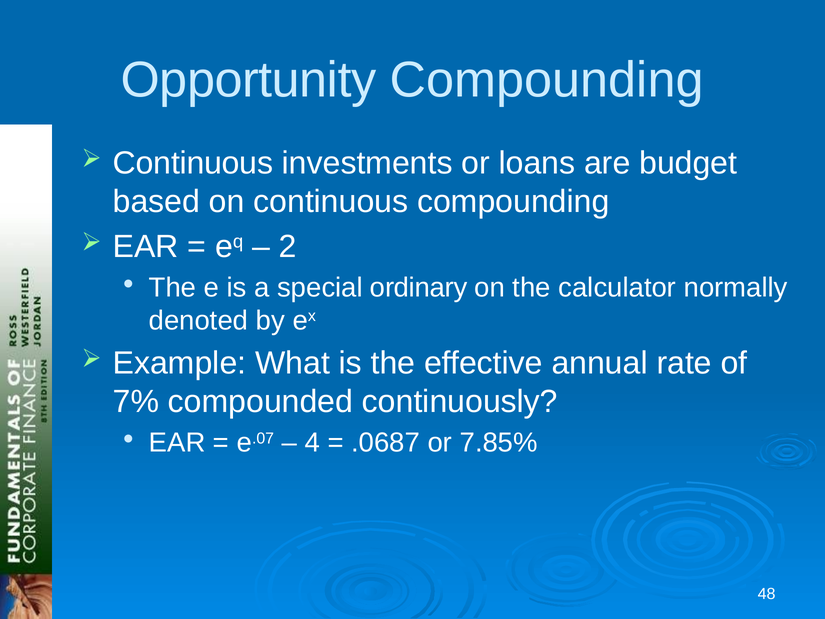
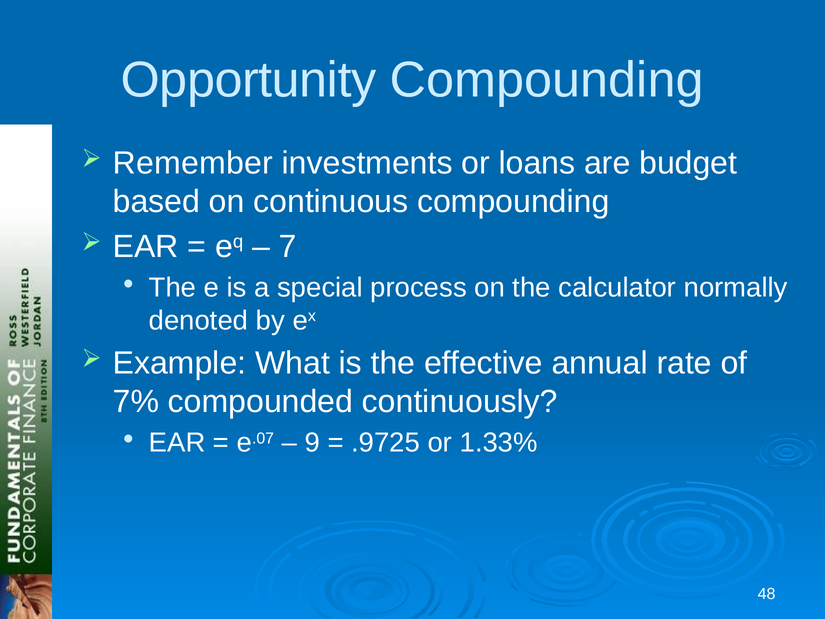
Continuous at (193, 163): Continuous -> Remember
2: 2 -> 7
ordinary: ordinary -> process
4: 4 -> 9
.0687: .0687 -> .9725
7.85%: 7.85% -> 1.33%
